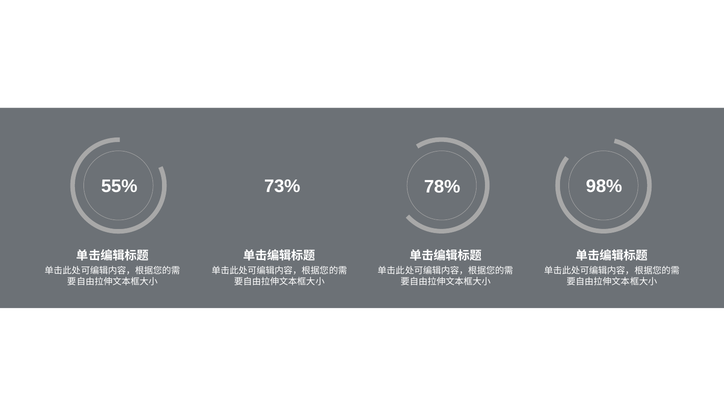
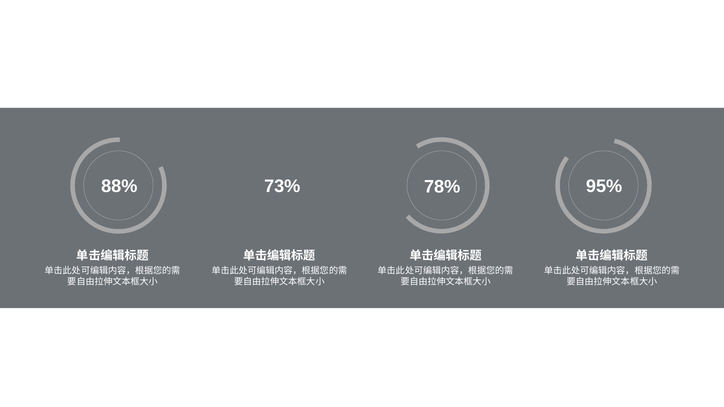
55%: 55% -> 88%
98%: 98% -> 95%
